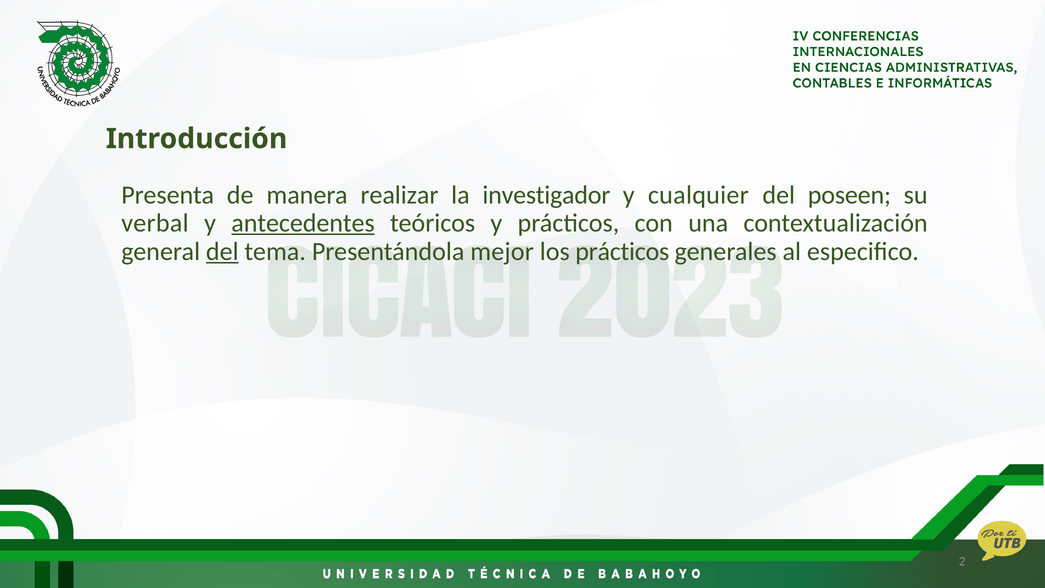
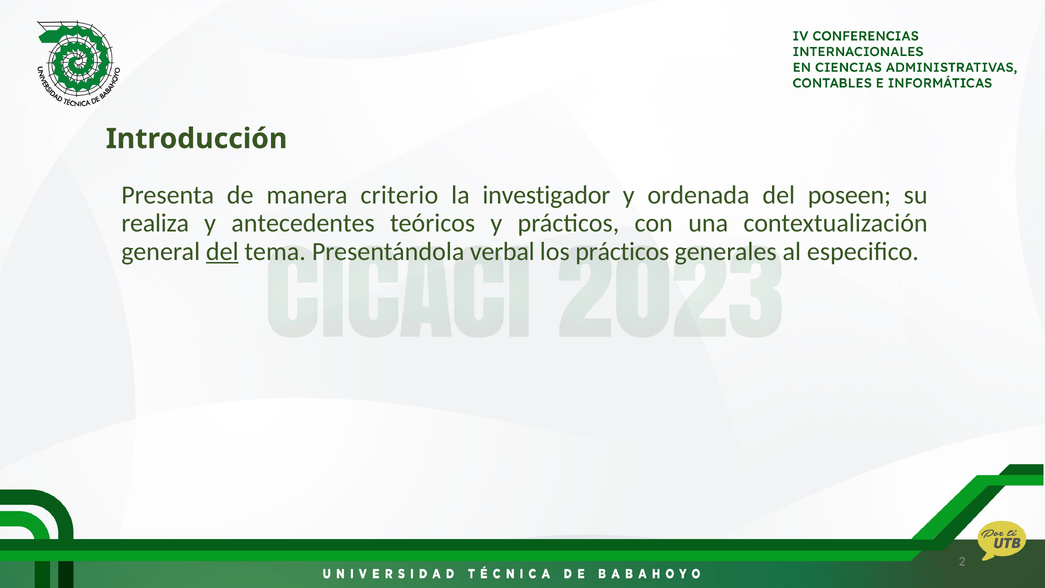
realizar: realizar -> criterio
cualquier: cualquier -> ordenada
verbal: verbal -> realiza
antecedentes underline: present -> none
mejor: mejor -> verbal
